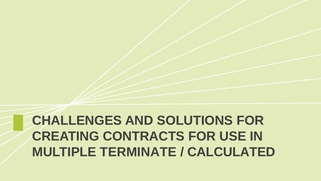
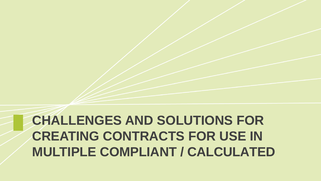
TERMINATE: TERMINATE -> COMPLIANT
